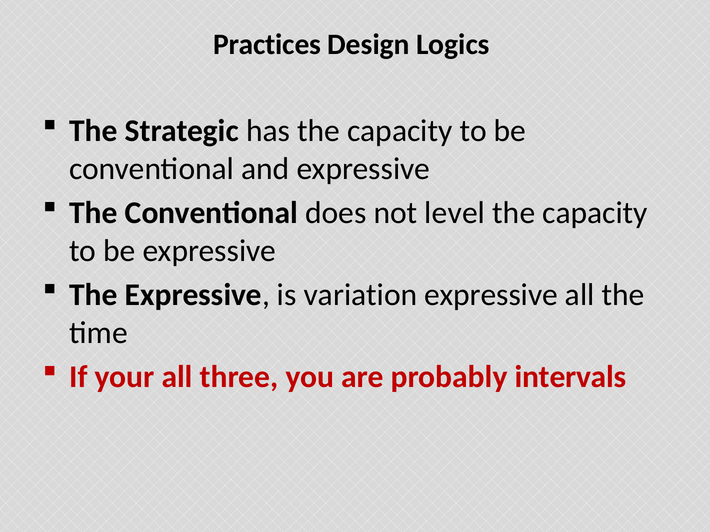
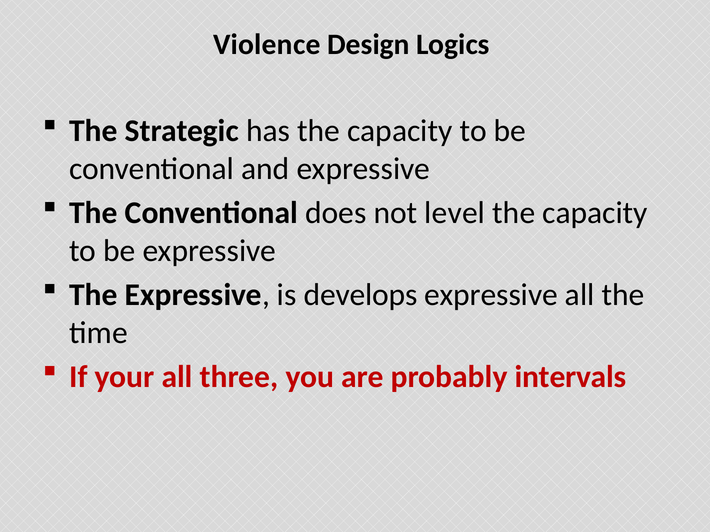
Practices: Practices -> Violence
variation: variation -> develops
